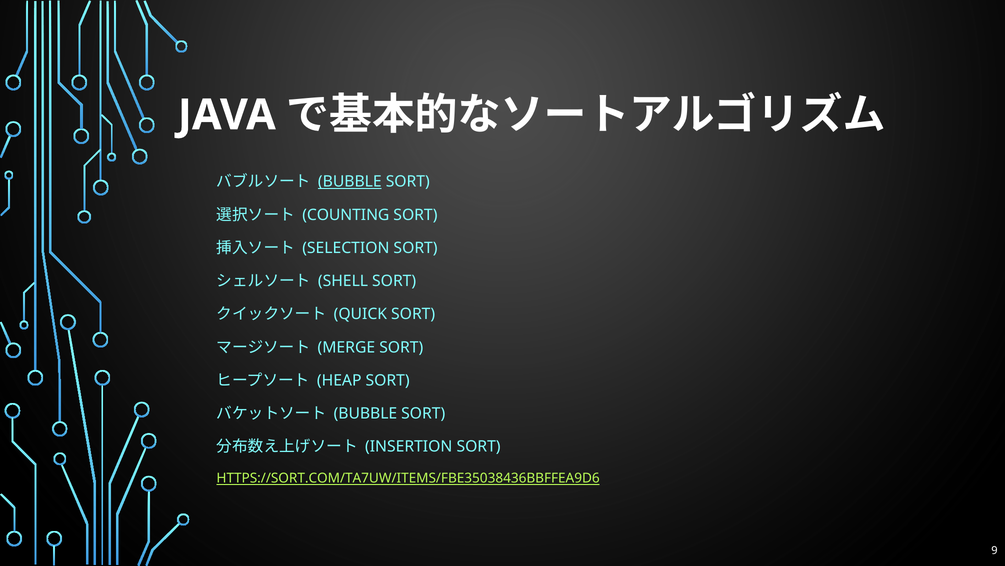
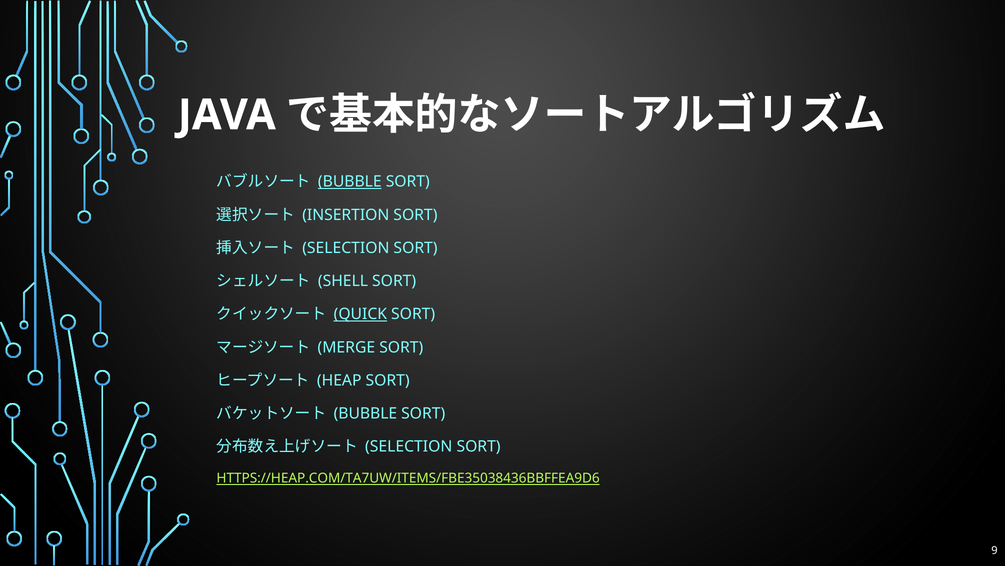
COUNTING: COUNTING -> INSERTION
QUICK underline: none -> present
INSERTION at (409, 446): INSERTION -> SELECTION
HTTPS://SORT.COM/TA7UW/ITEMS/FBE35038436BBFFEA9D6: HTTPS://SORT.COM/TA7UW/ITEMS/FBE35038436BBFFEA9D6 -> HTTPS://HEAP.COM/TA7UW/ITEMS/FBE35038436BBFFEA9D6
